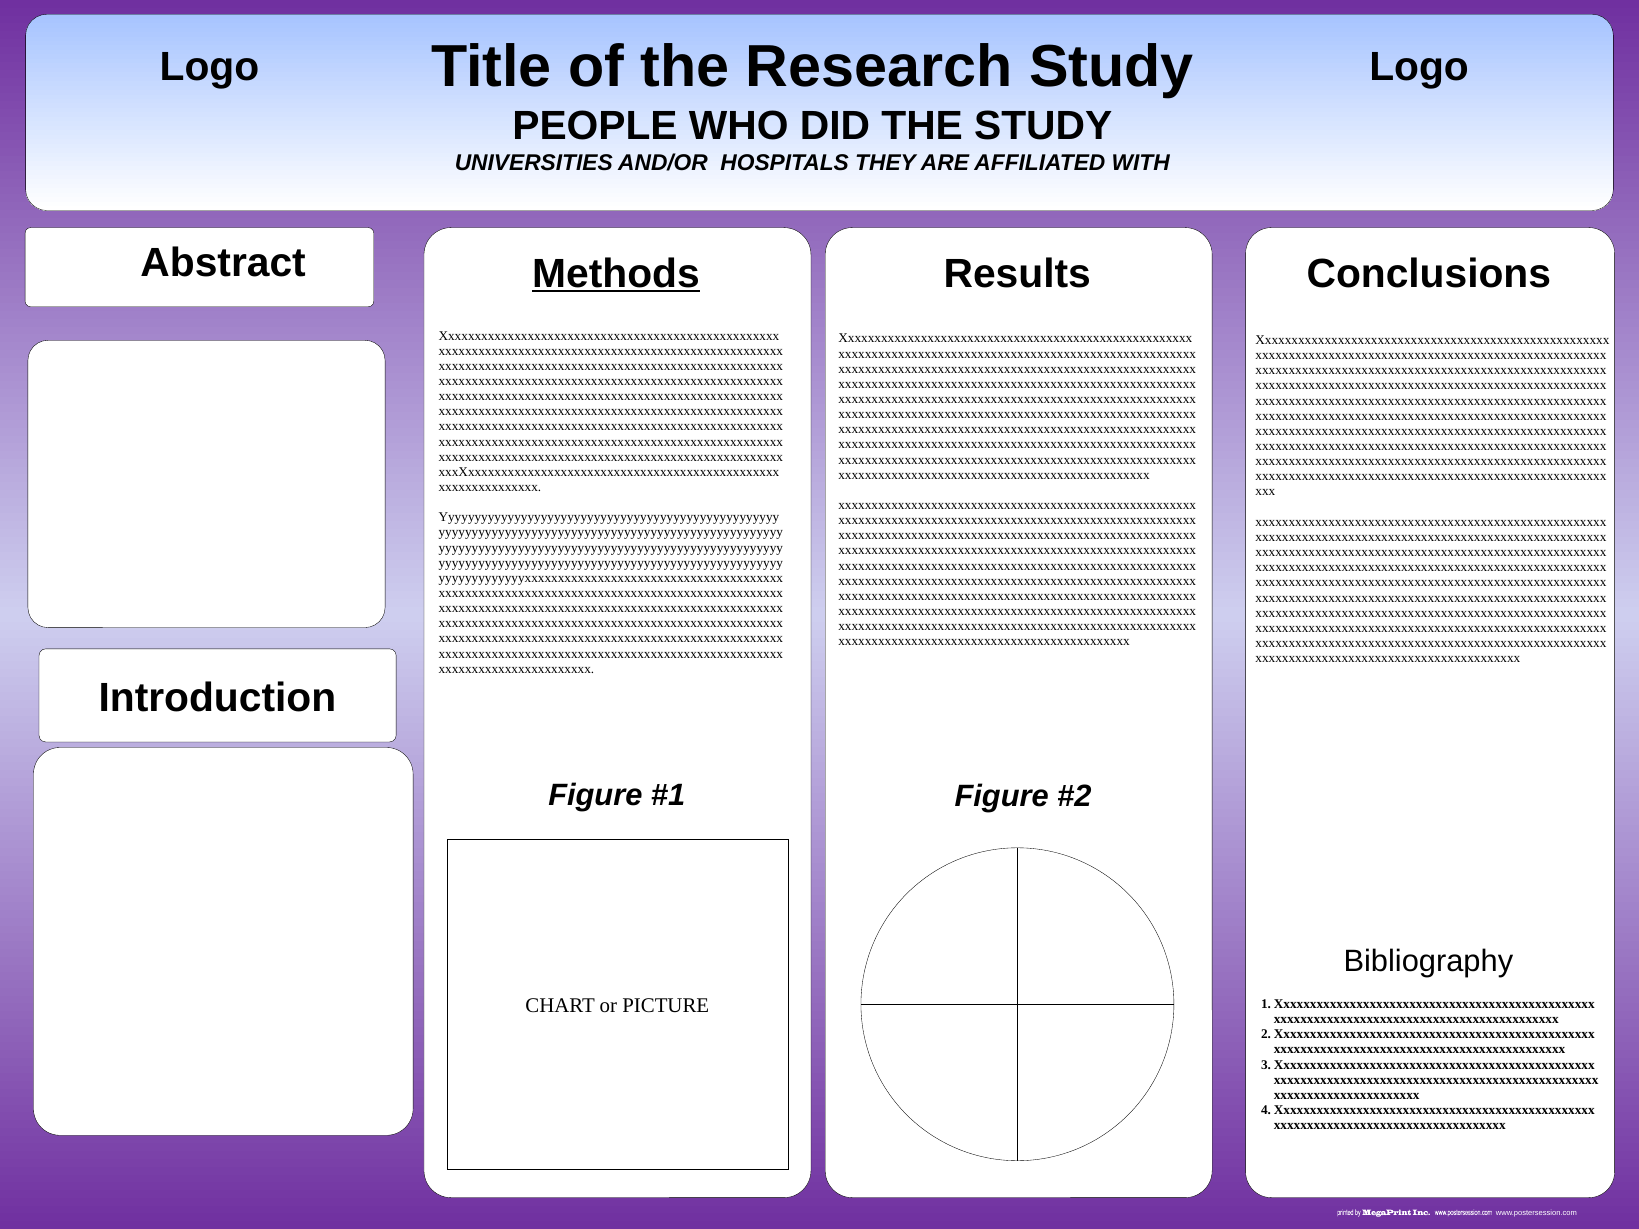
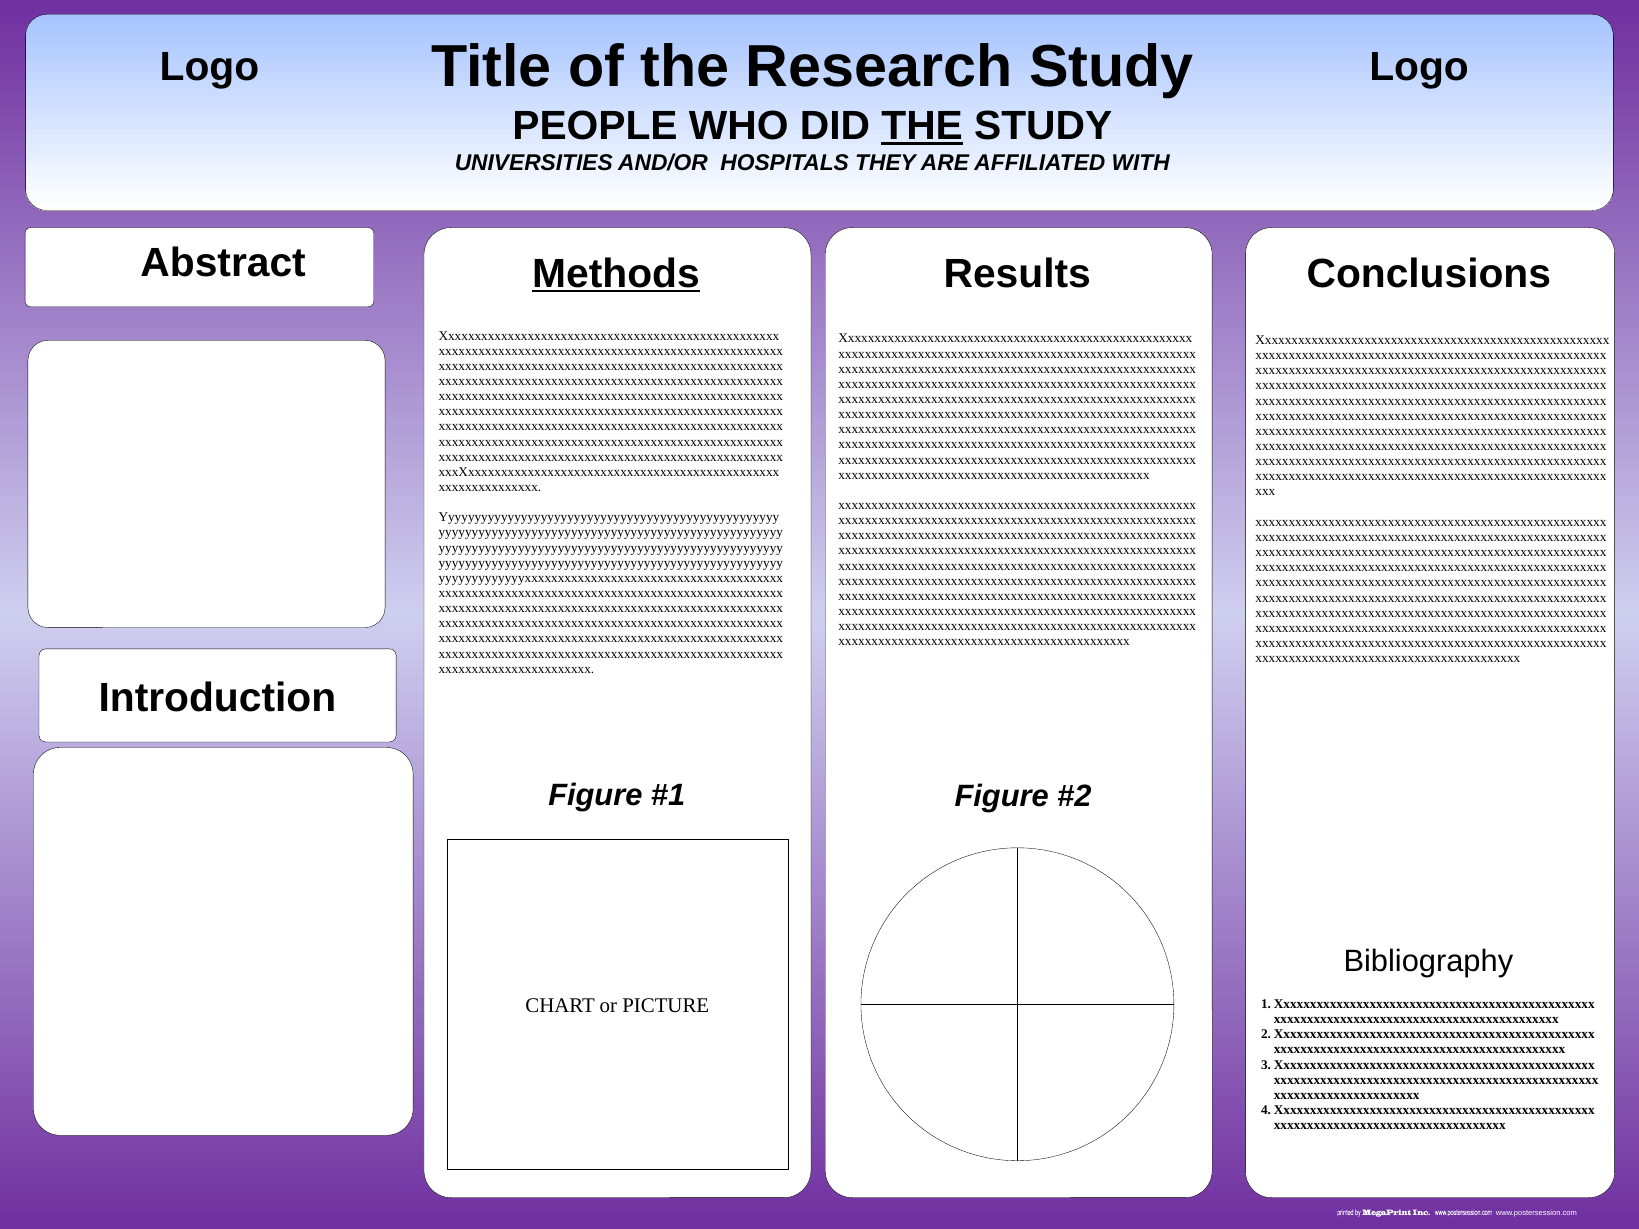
THE at (922, 126) underline: none -> present
